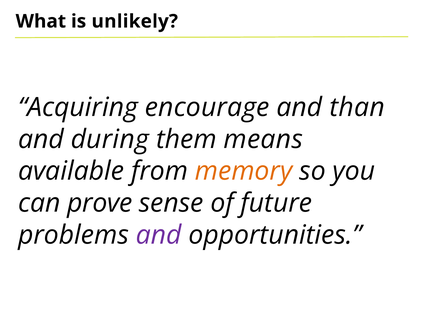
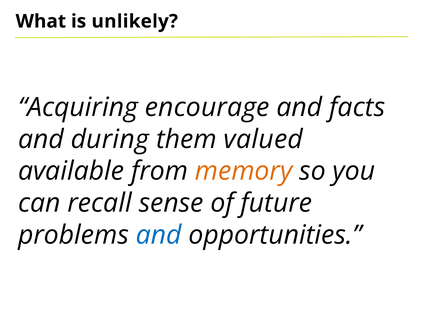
than: than -> facts
means: means -> valued
prove: prove -> recall
and at (159, 235) colour: purple -> blue
